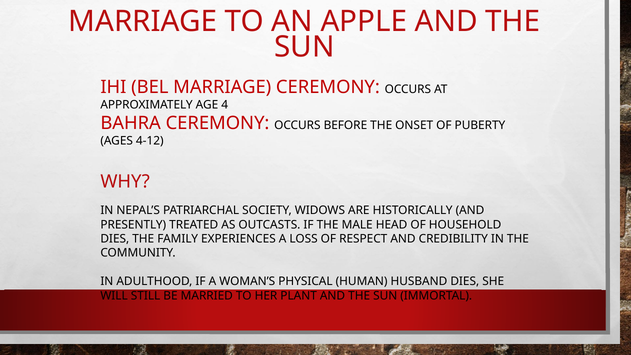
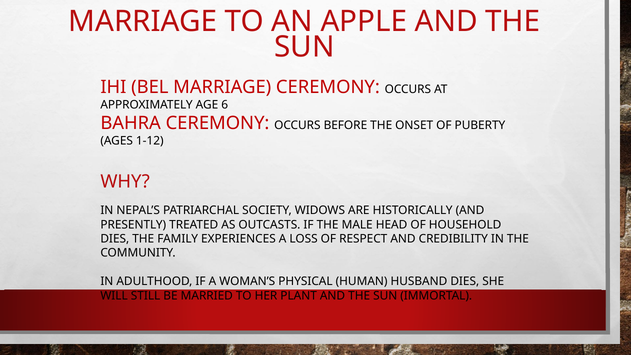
4: 4 -> 6
4-12: 4-12 -> 1-12
